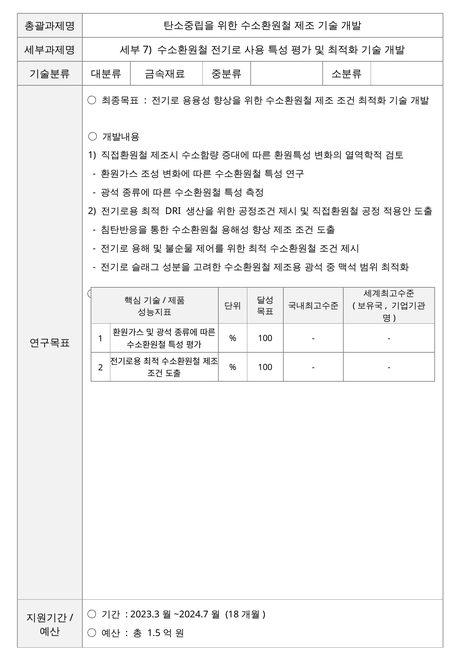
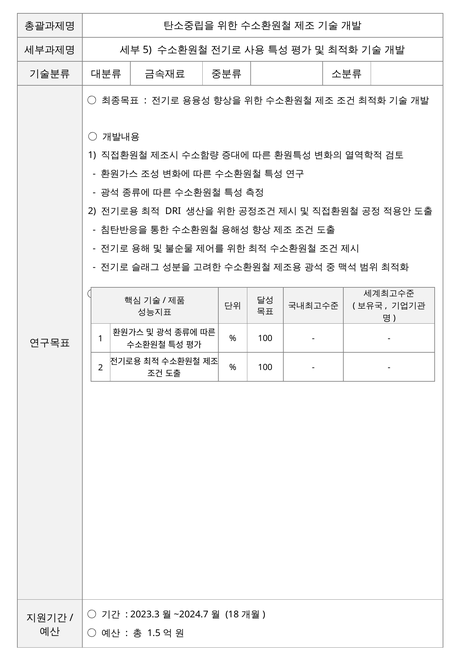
7: 7 -> 5
